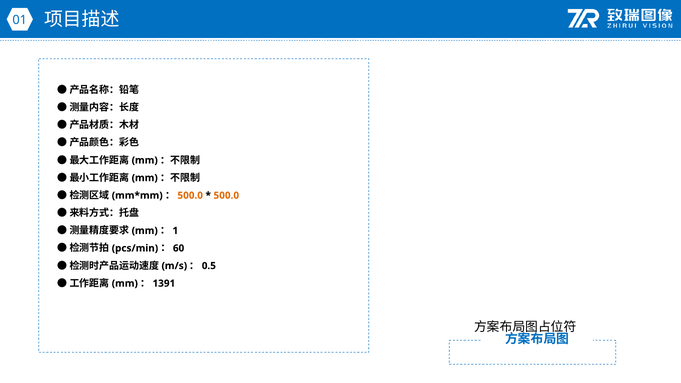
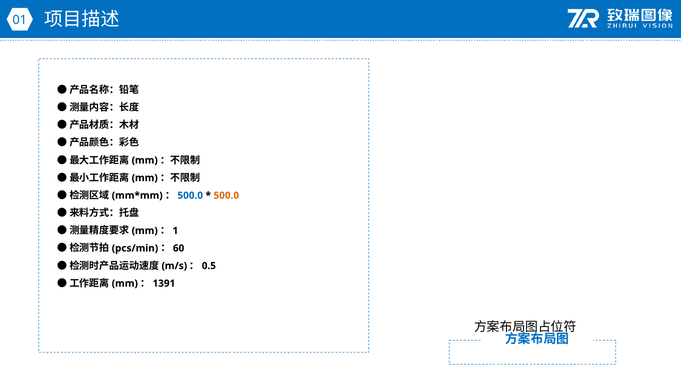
500.0 at (190, 195) colour: orange -> blue
